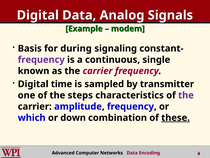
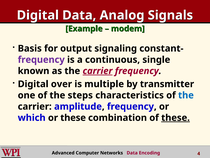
during: during -> output
carrier at (98, 71) underline: none -> present
time: time -> over
sampled: sampled -> multiple
the at (186, 95) colour: purple -> blue
or down: down -> these
